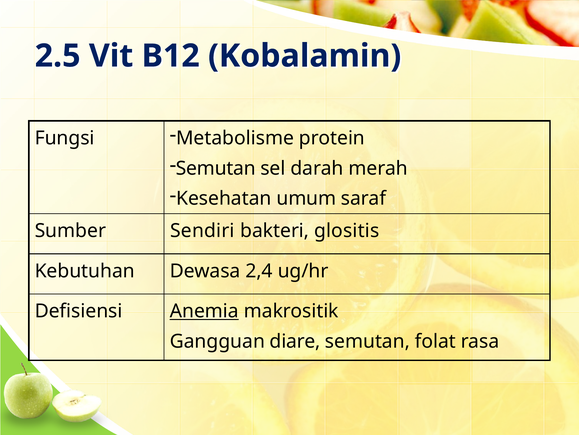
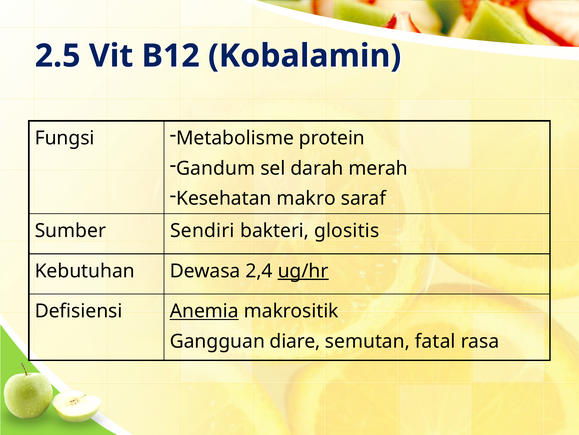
Semutan at (216, 168): Semutan -> Gandum
umum: umum -> makro
ug/hr underline: none -> present
folat: folat -> fatal
